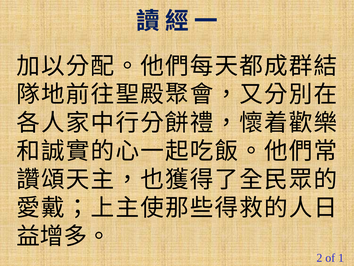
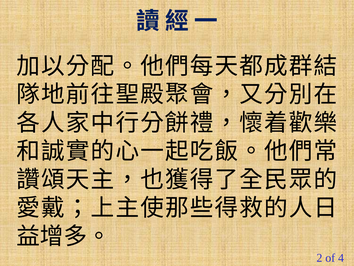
1: 1 -> 4
